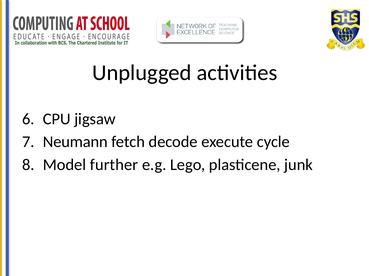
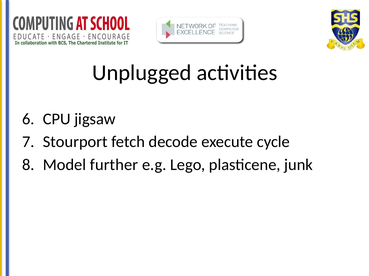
Neumann: Neumann -> Stourport
